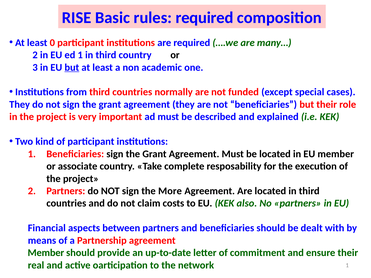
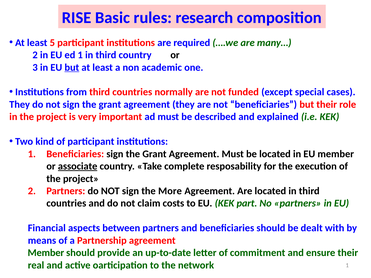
rules required: required -> research
0: 0 -> 5
associate underline: none -> present
also: also -> part
